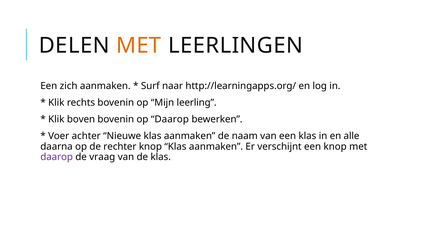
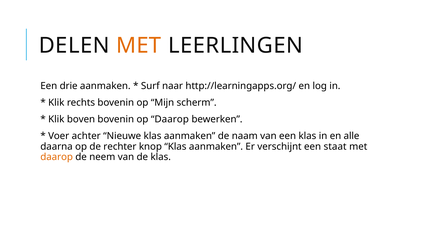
zich: zich -> drie
leerling: leerling -> scherm
een knop: knop -> staat
daarop at (57, 157) colour: purple -> orange
vraag: vraag -> neem
